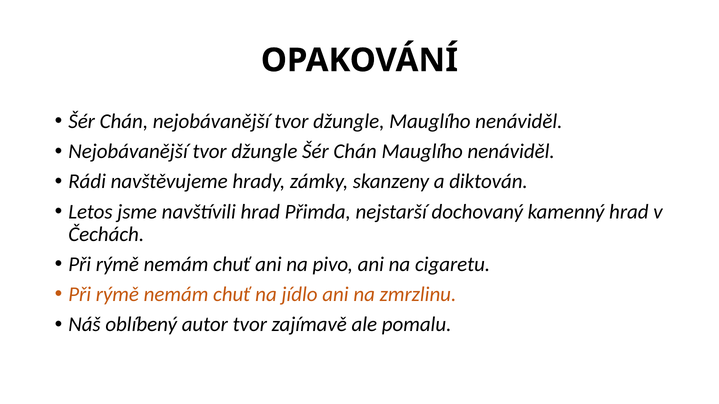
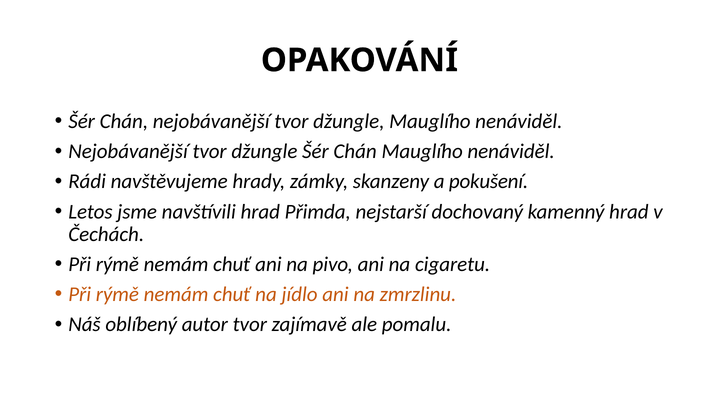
diktován: diktován -> pokušení
